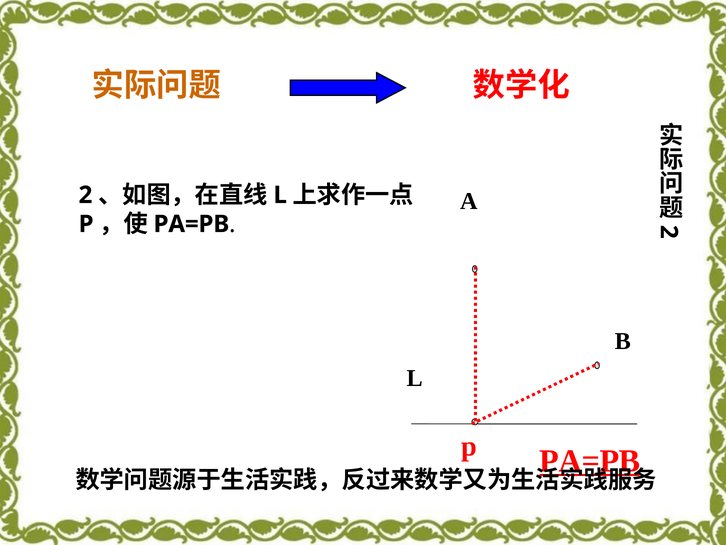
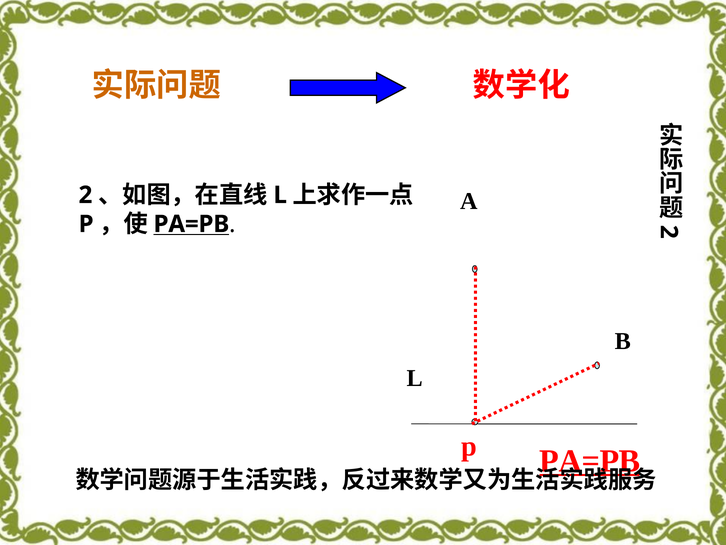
PA=PB at (191, 224) underline: none -> present
